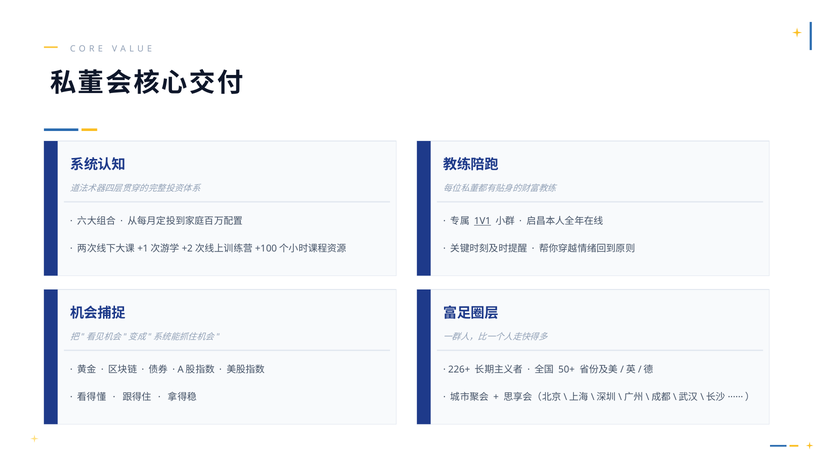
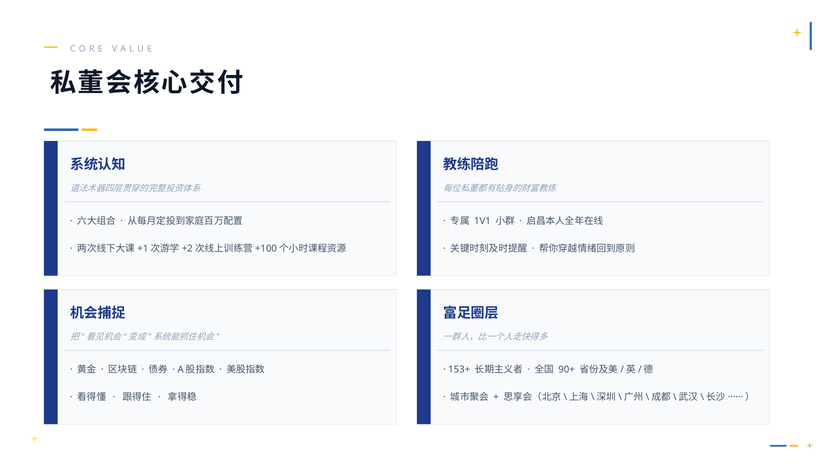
1V1 underline: present -> none
226+: 226+ -> 153+
50+: 50+ -> 90+
